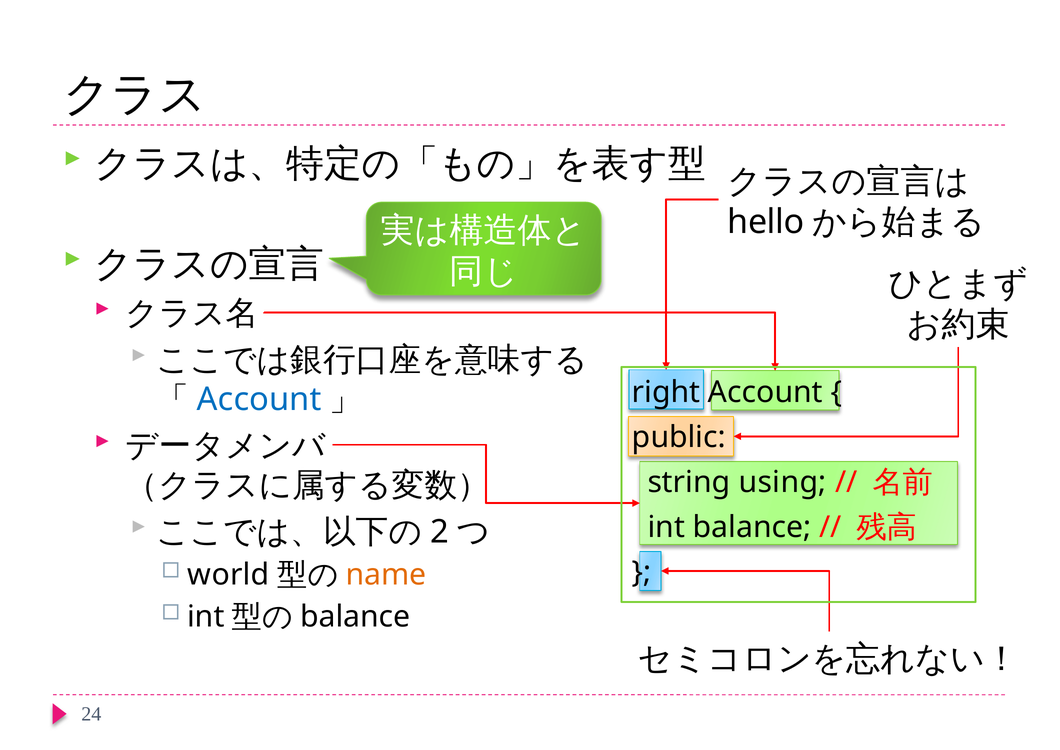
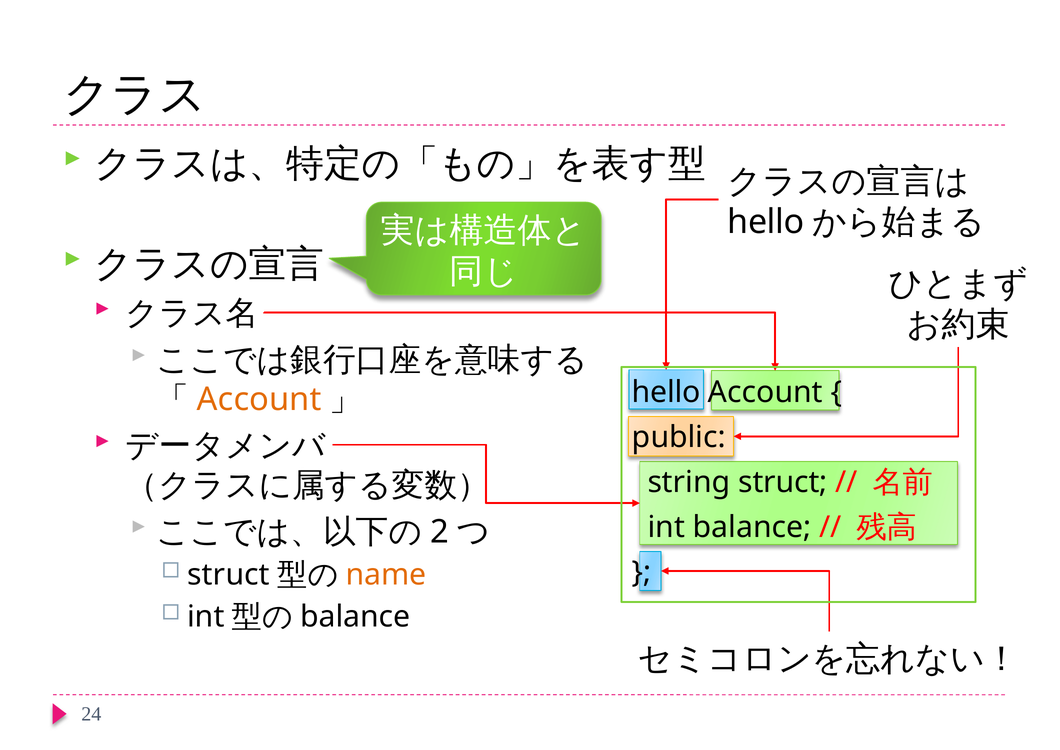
right at (666, 392): right -> hello
Account at (259, 399) colour: blue -> orange
string using: using -> struct
world at (229, 575): world -> struct
